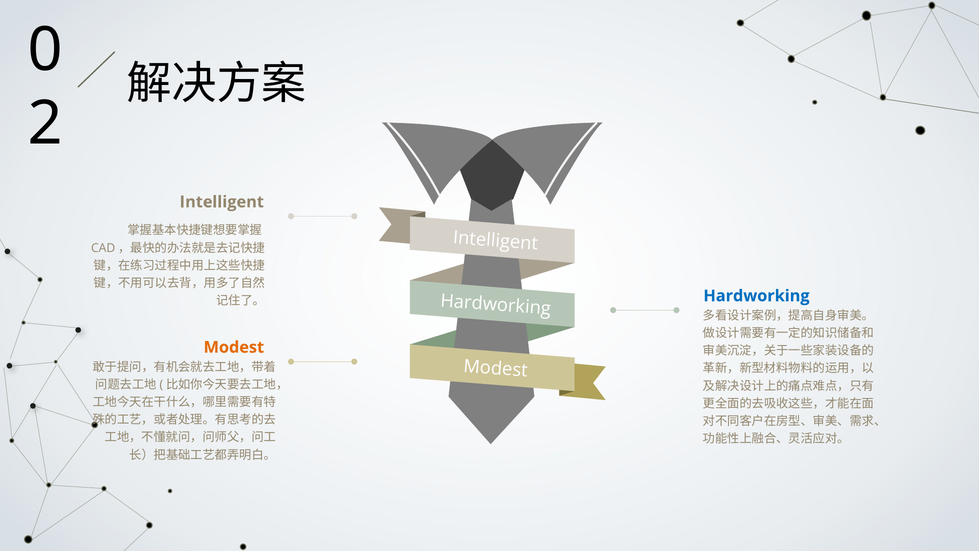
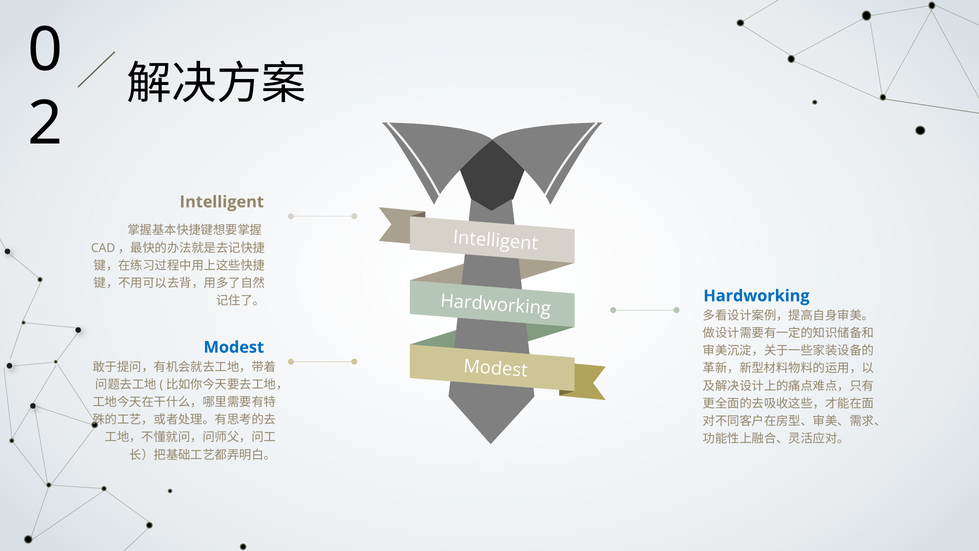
Modest at (234, 347) colour: orange -> blue
